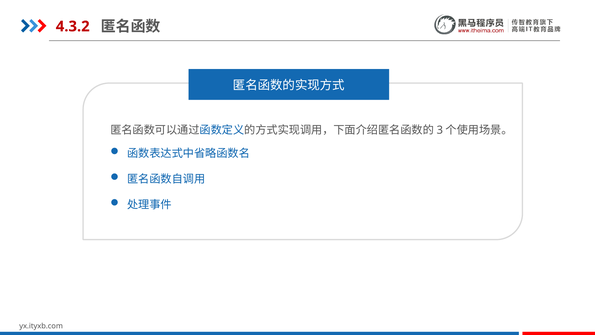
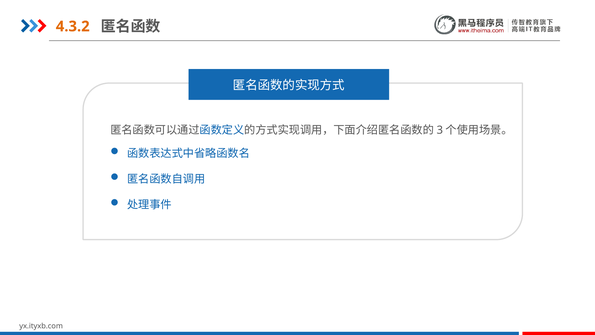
4.3.2 colour: red -> orange
